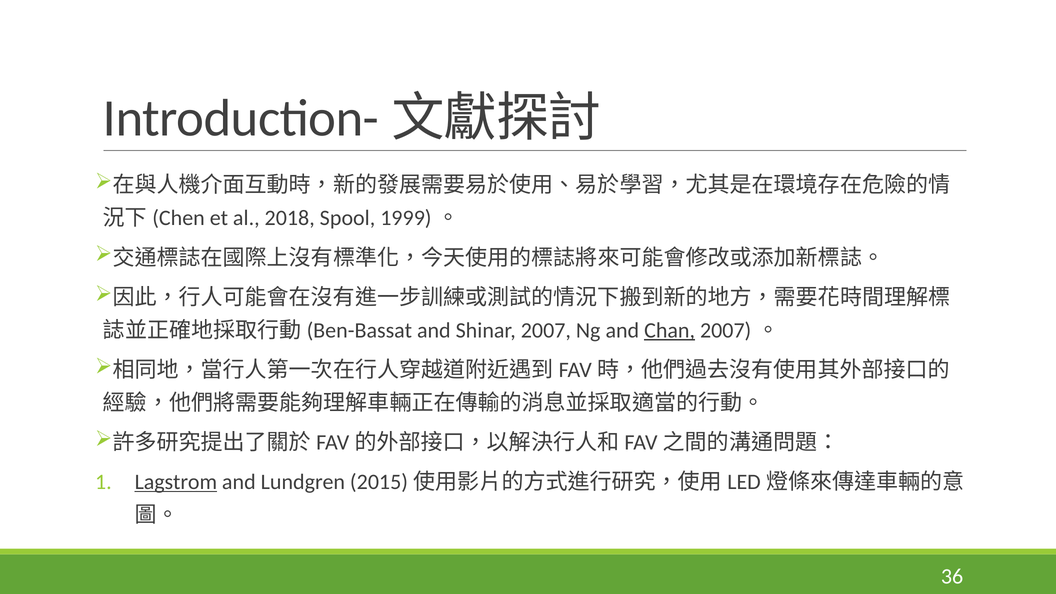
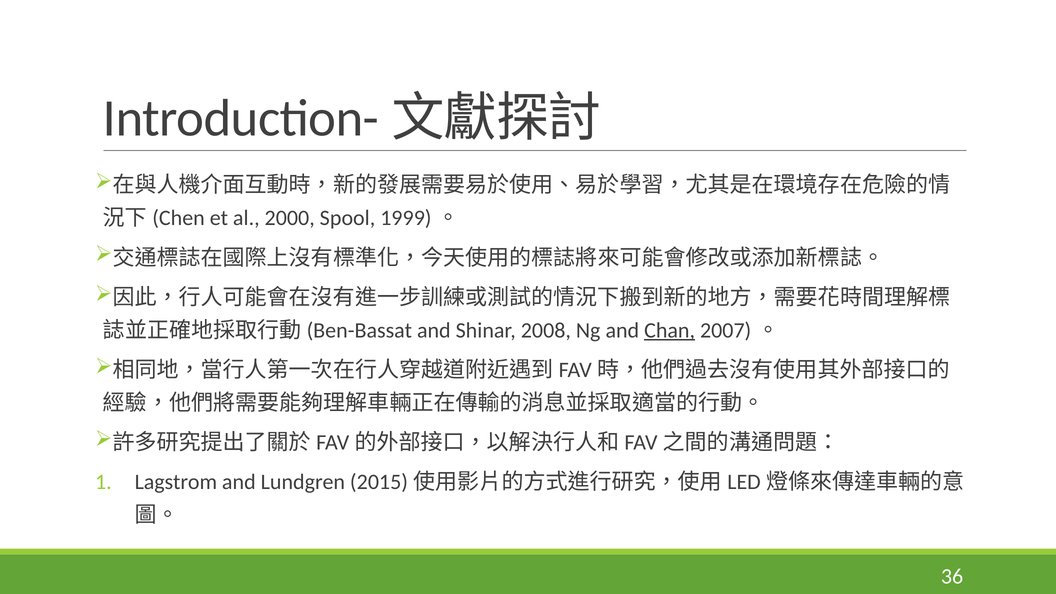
2018: 2018 -> 2000
Shinar 2007: 2007 -> 2008
Lagstrom underline: present -> none
